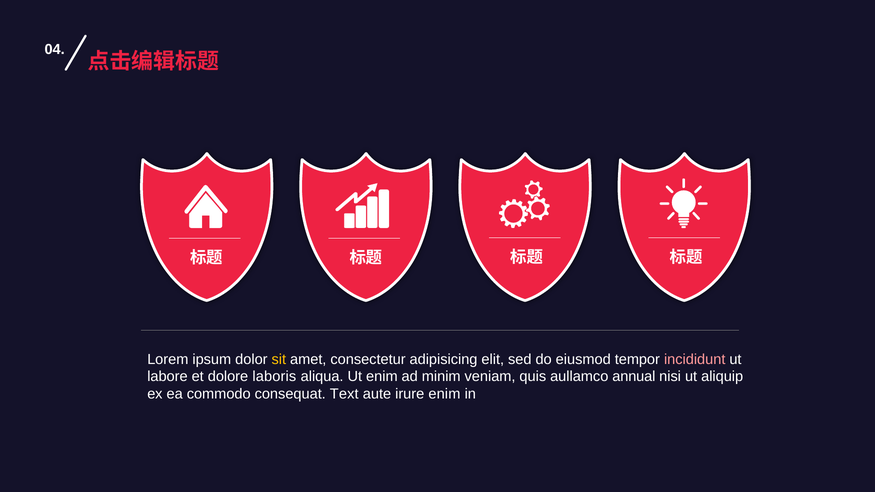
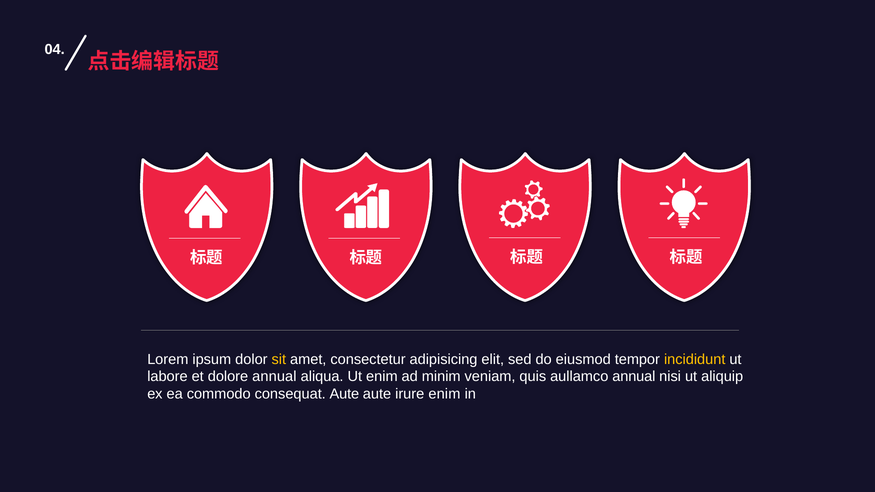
incididunt colour: pink -> yellow
dolore laboris: laboris -> annual
consequat Text: Text -> Aute
